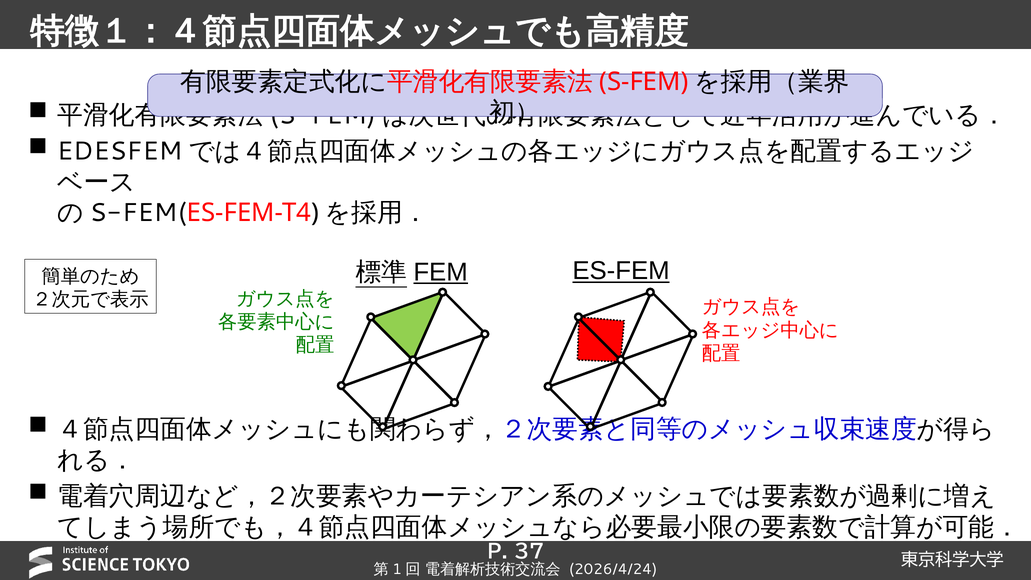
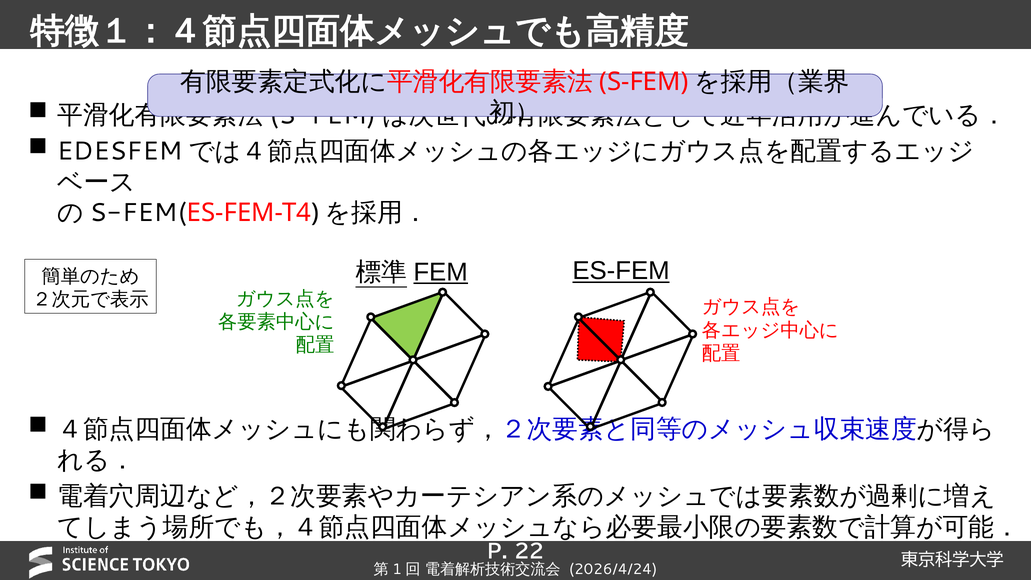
37: 37 -> 22
